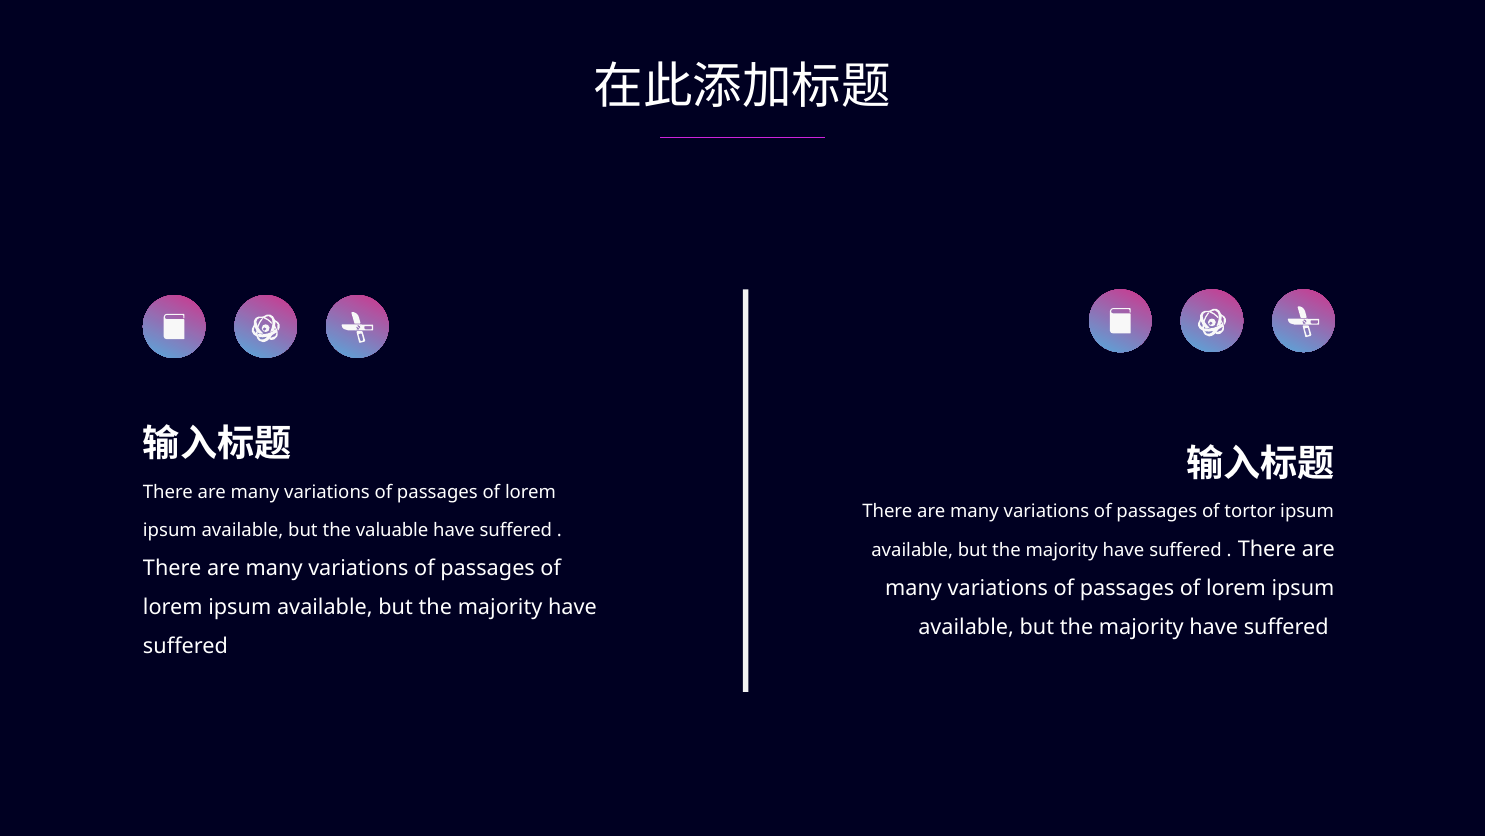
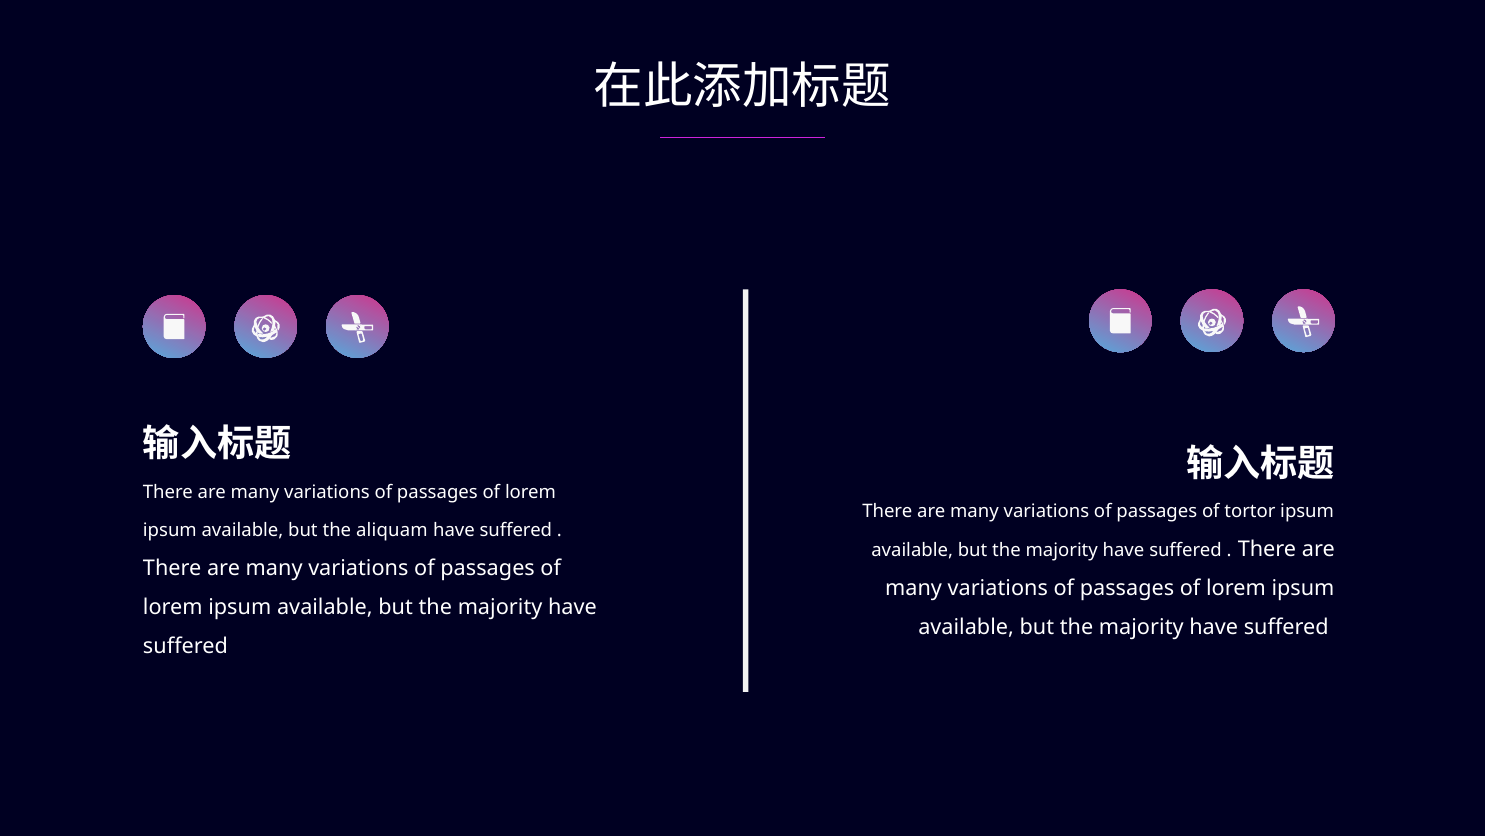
valuable: valuable -> aliquam
